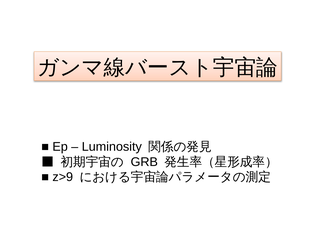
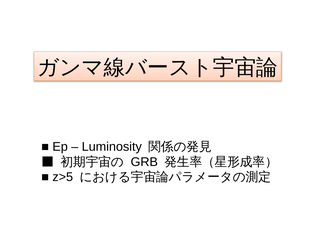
z>9: z>9 -> z>5
